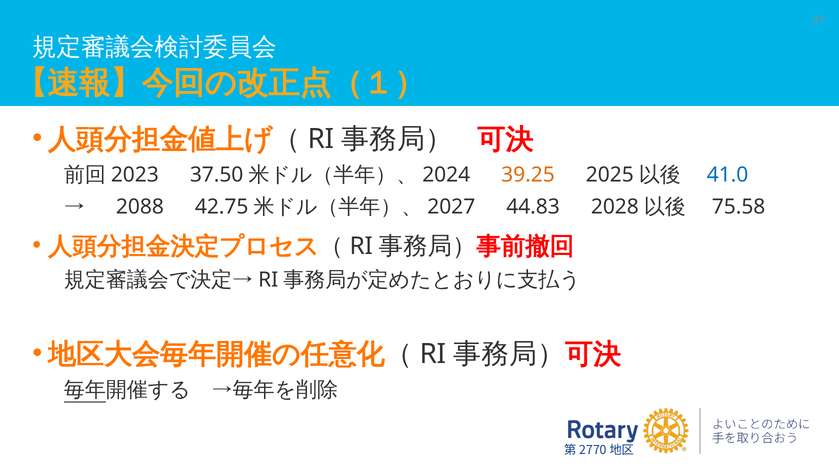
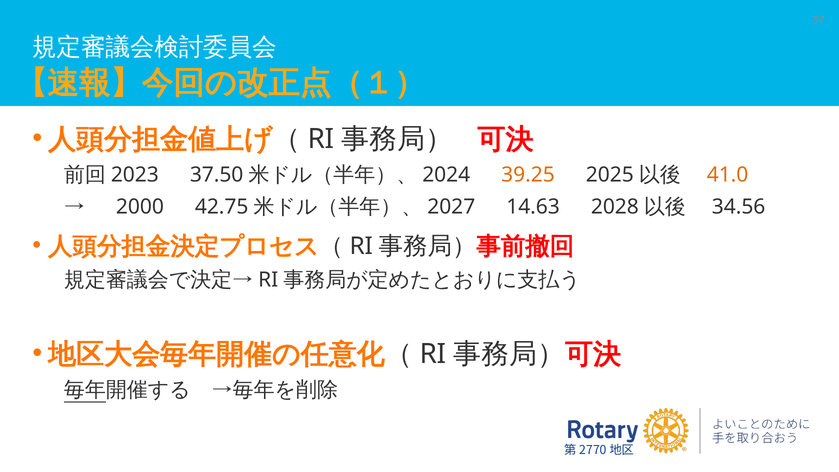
41.0 colour: blue -> orange
2088: 2088 -> 2000
44.83: 44.83 -> 14.63
75.58: 75.58 -> 34.56
